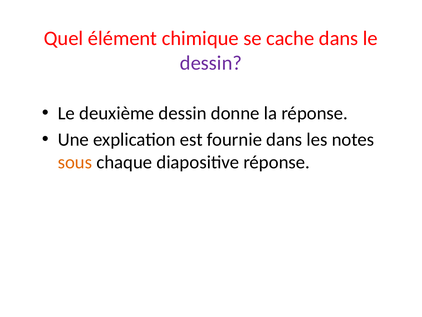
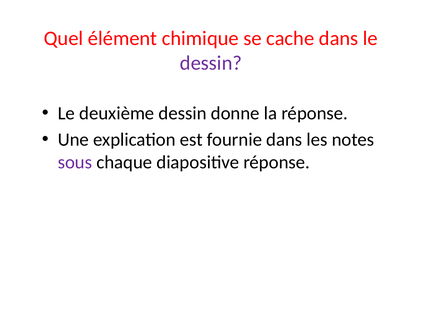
sous colour: orange -> purple
